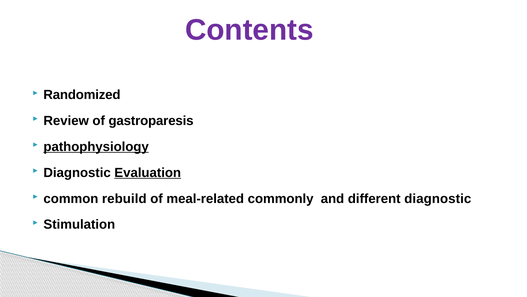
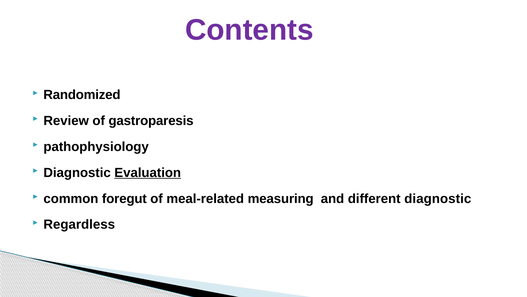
pathophysiology underline: present -> none
rebuild: rebuild -> foregut
commonly: commonly -> measuring
Stimulation: Stimulation -> Regardless
